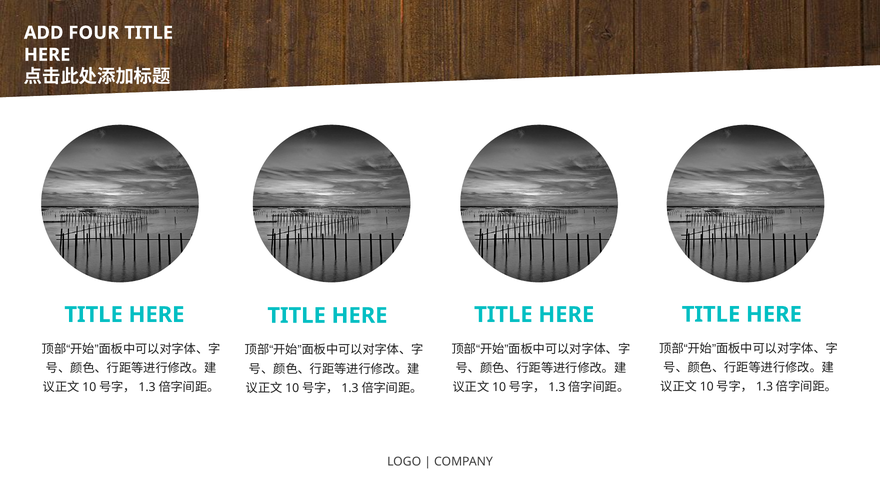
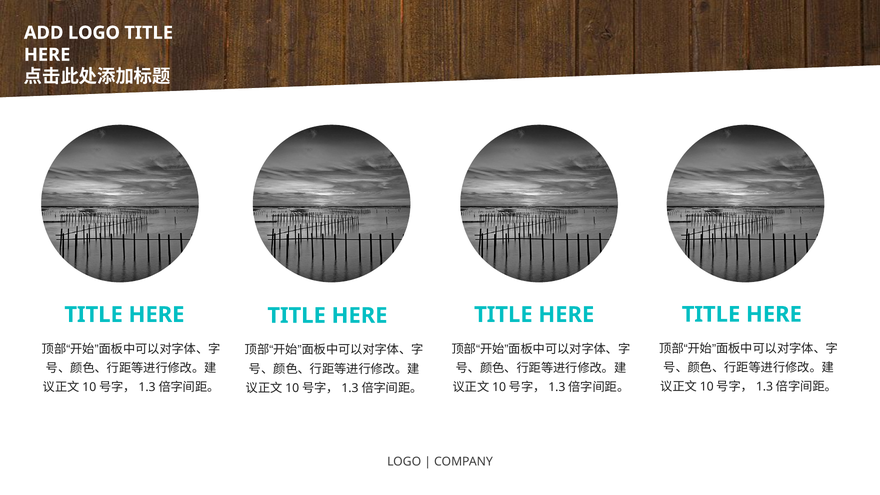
ADD FOUR: FOUR -> LOGO
